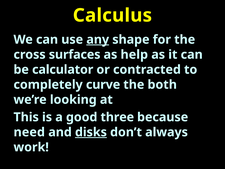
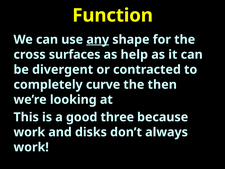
Calculus: Calculus -> Function
calculator: calculator -> divergent
both: both -> then
need at (29, 132): need -> work
disks underline: present -> none
